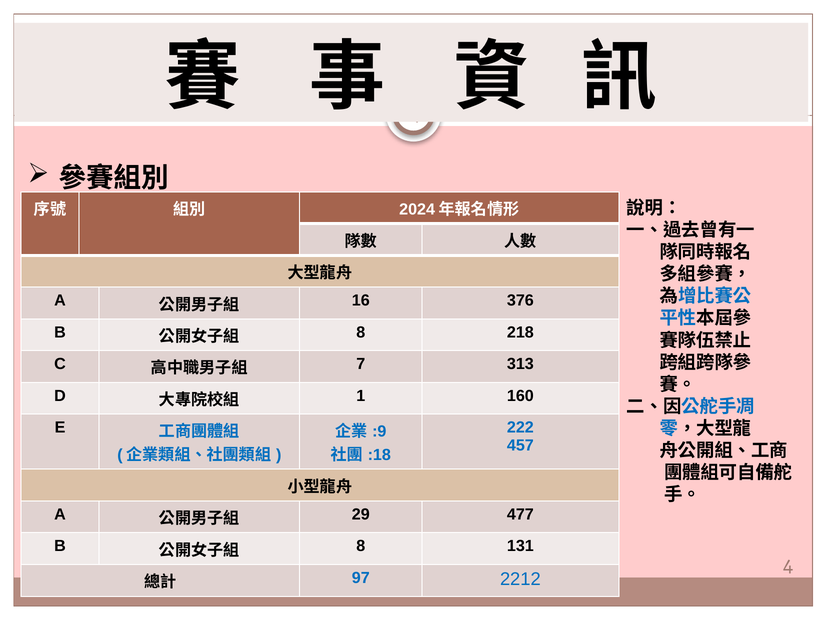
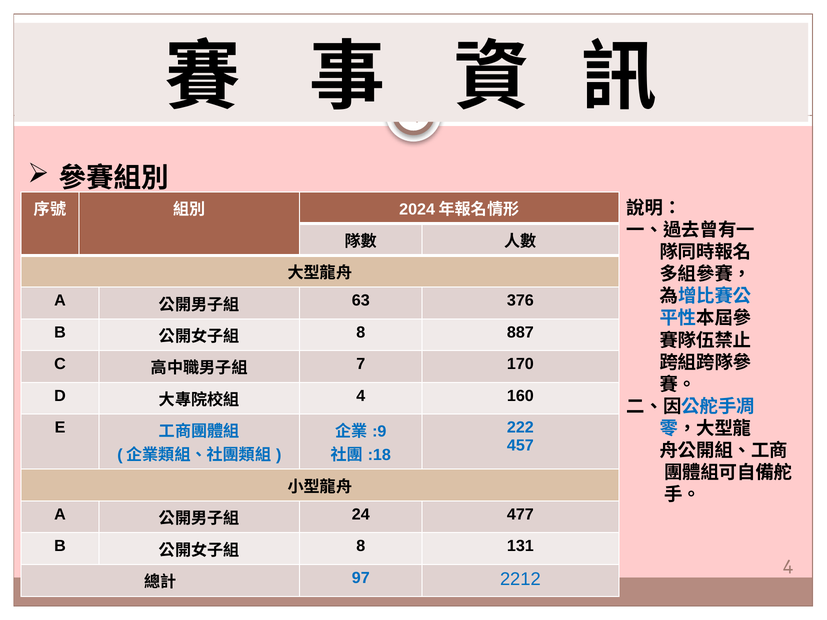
16: 16 -> 63
218: 218 -> 887
313: 313 -> 170
1 at (361, 396): 1 -> 4
29: 29 -> 24
